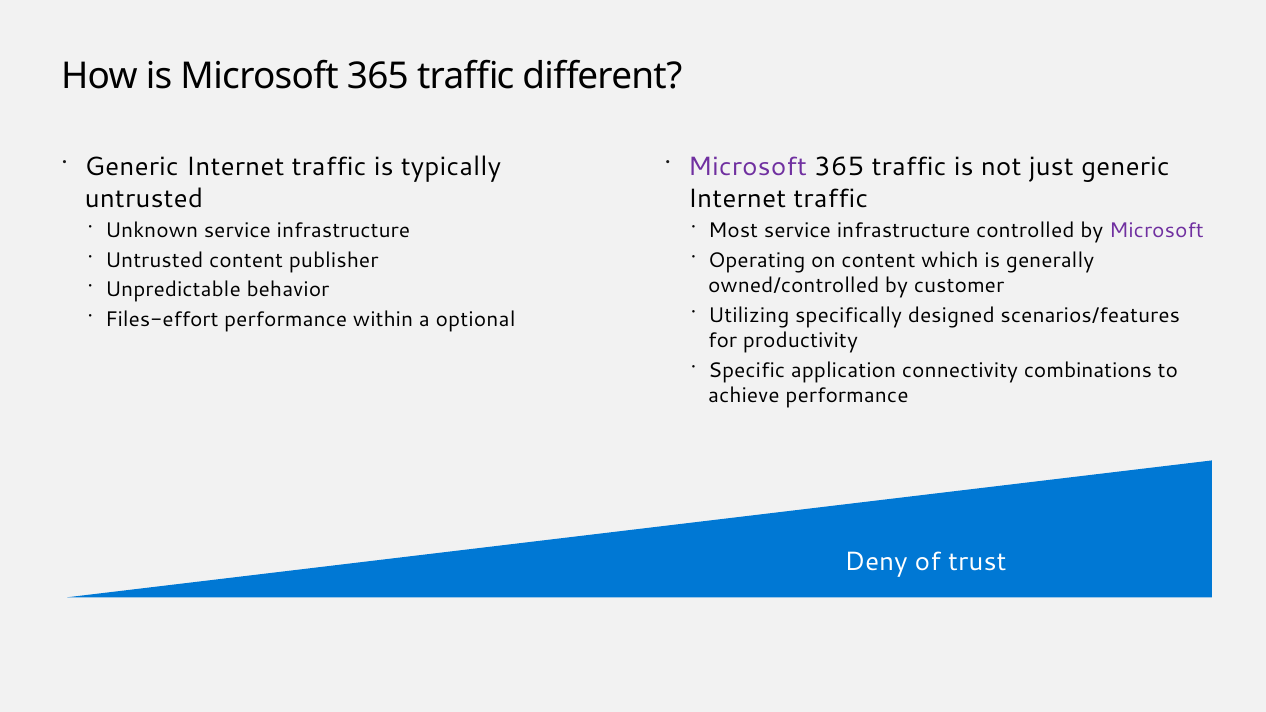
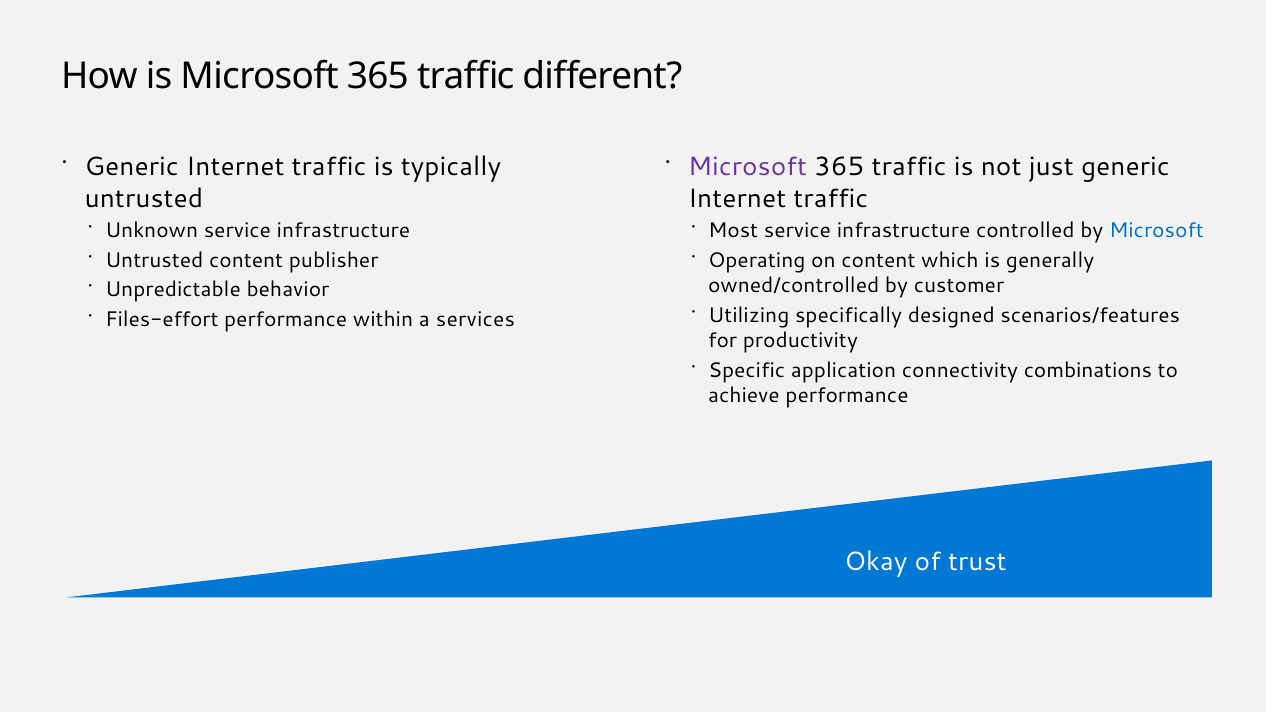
Microsoft at (1156, 231) colour: purple -> blue
optional: optional -> services
Deny: Deny -> Okay
